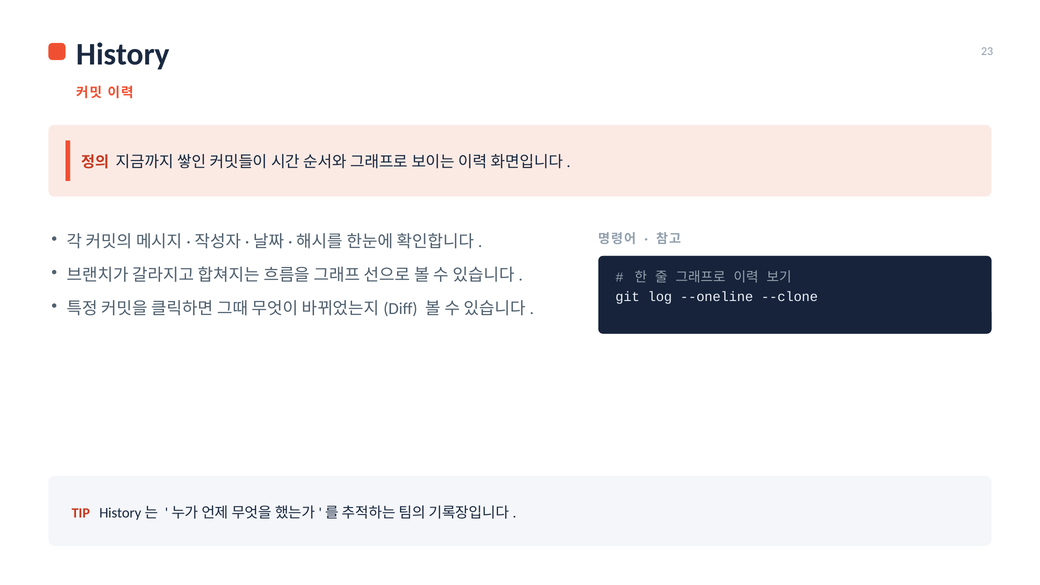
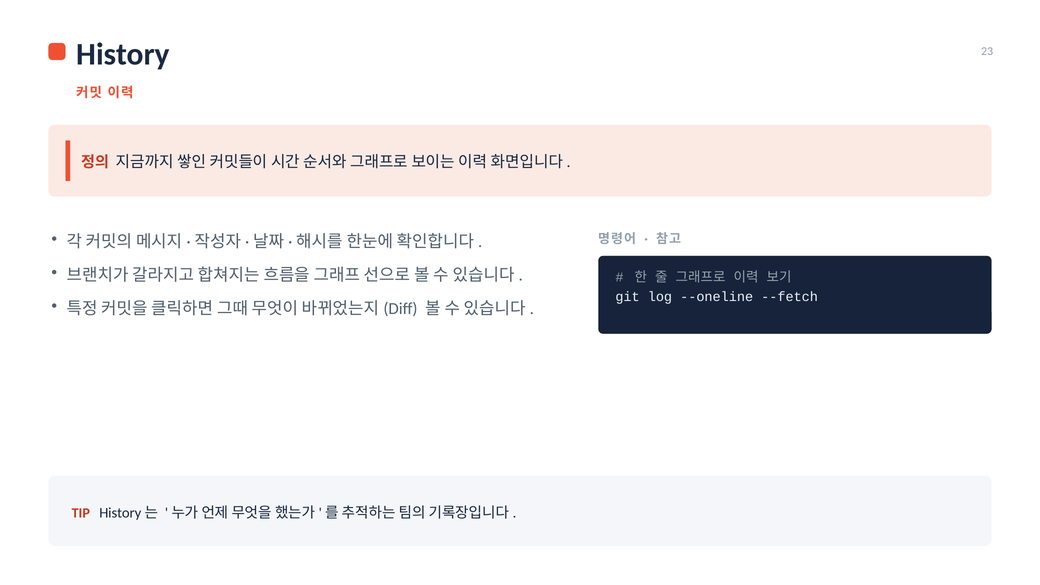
--clone: --clone -> --fetch
